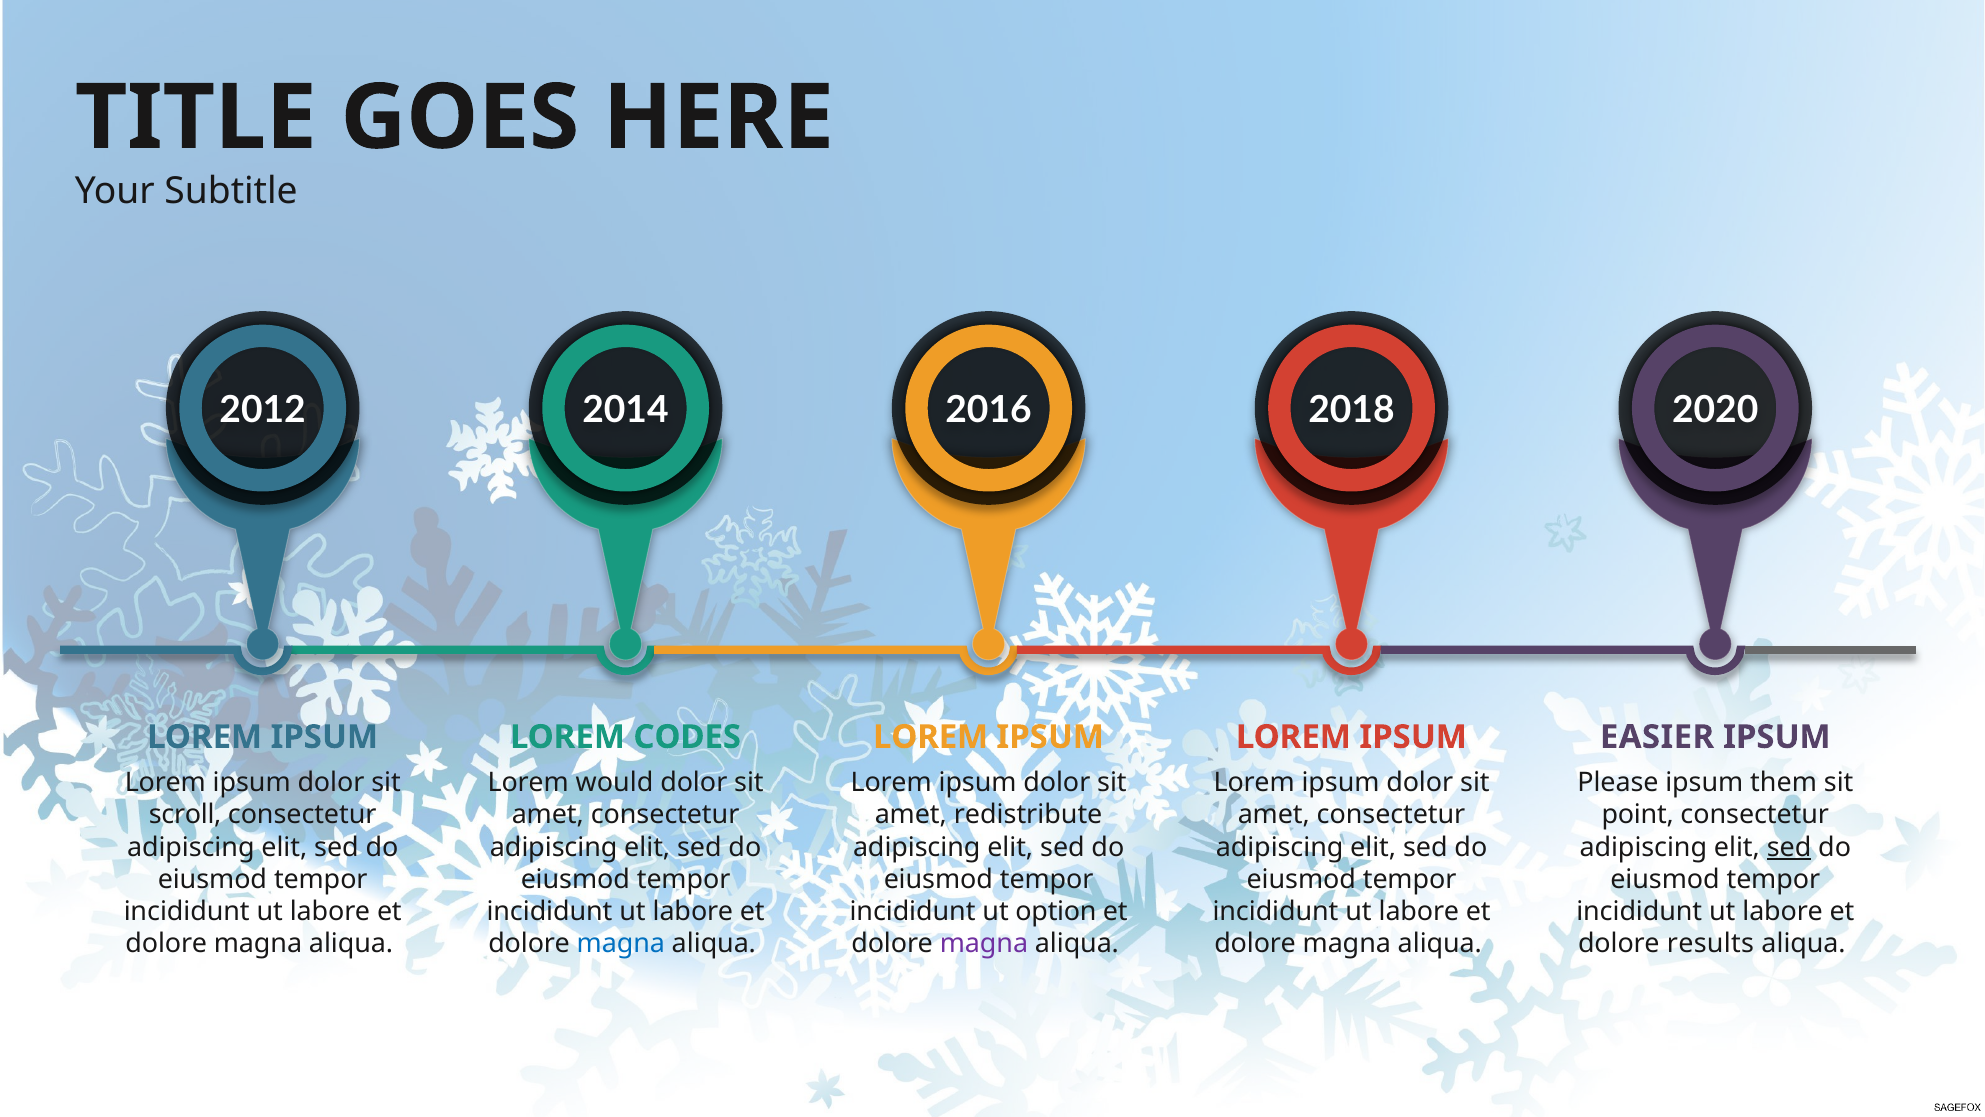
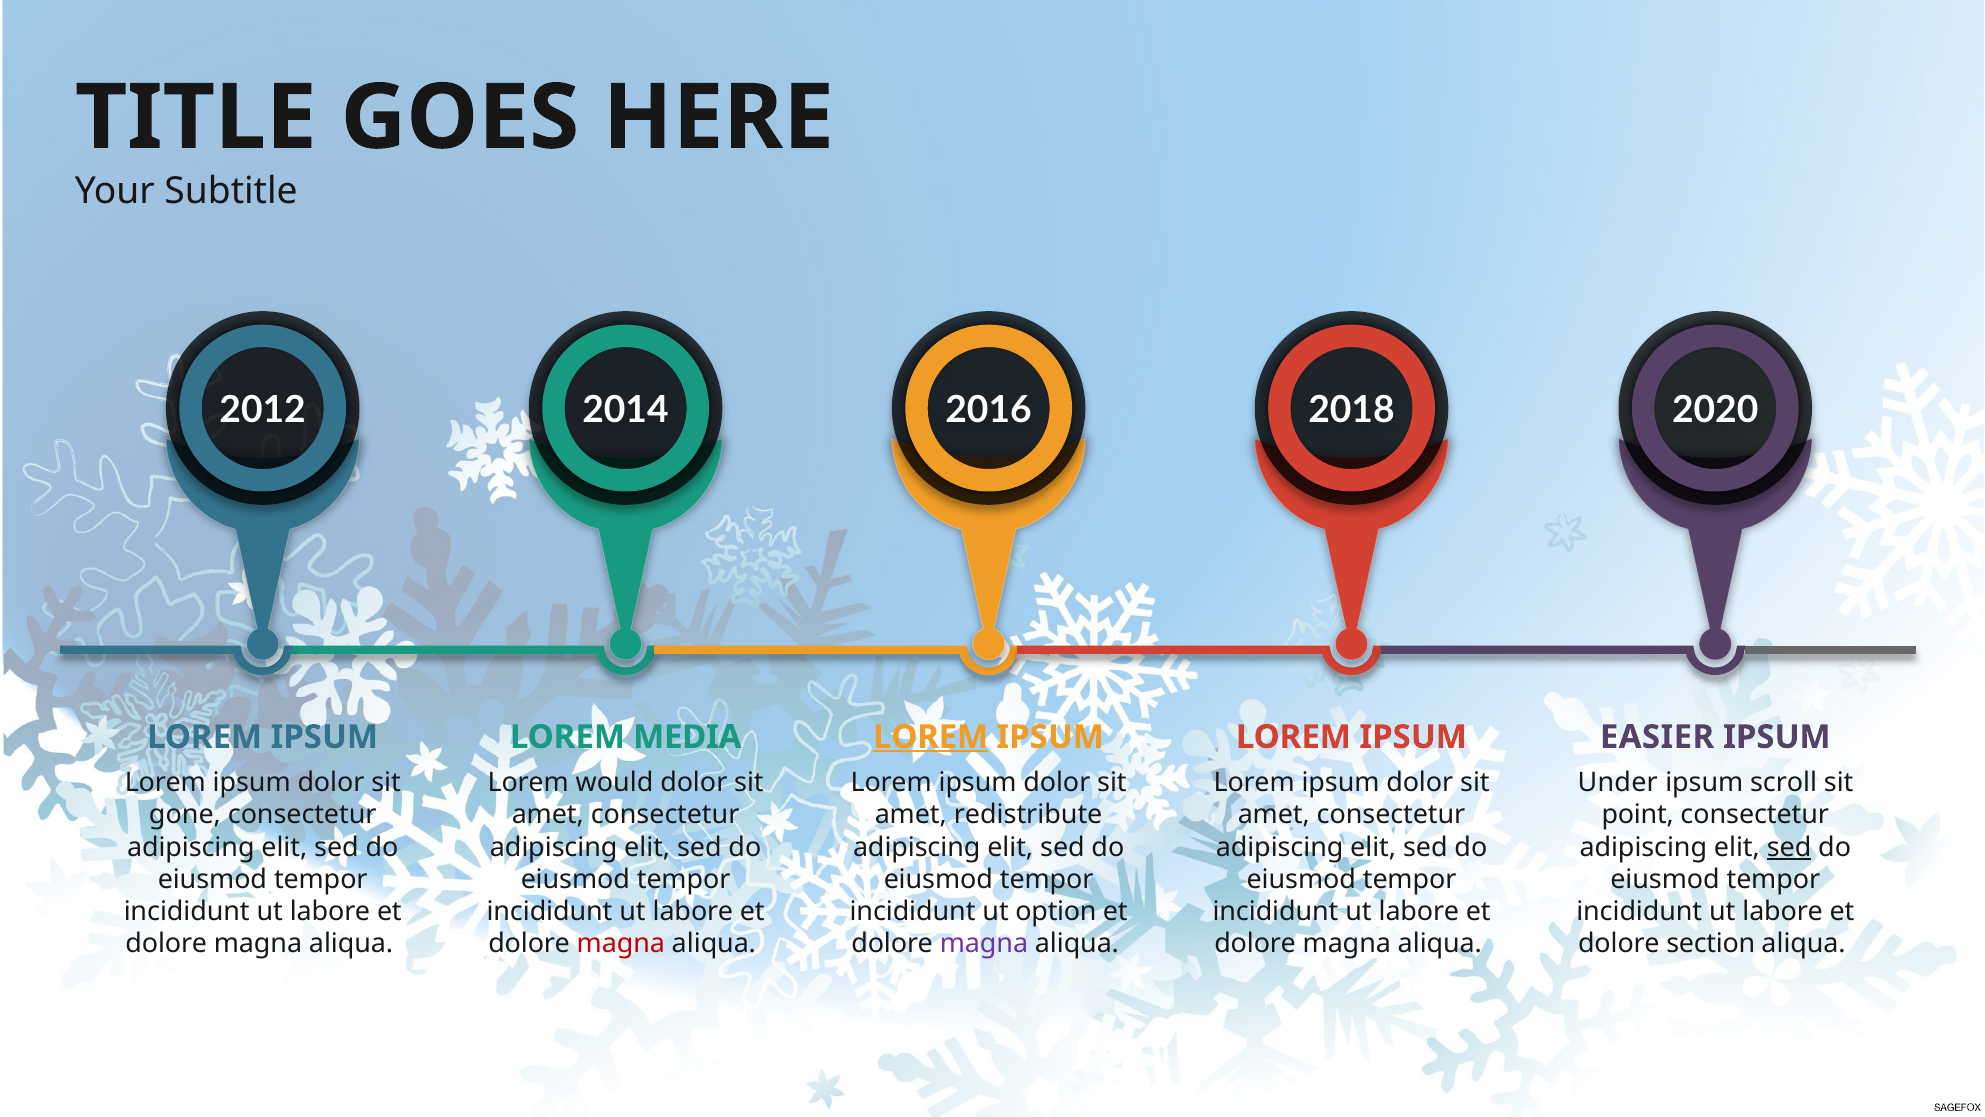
CODES: CODES -> MEDIA
LOREM at (931, 737) underline: none -> present
Please: Please -> Under
them: them -> scroll
scroll: scroll -> gone
magna at (621, 944) colour: blue -> red
results: results -> section
